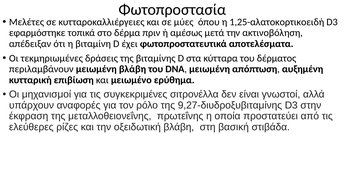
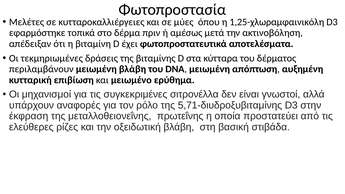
1,25-αλατοκορτικοειδή: 1,25-αλατοκορτικοειδή -> 1,25-χλωραμφαινικόλη
9,27-διυδροξυβιταμίνης: 9,27-διυδροξυβιταμίνης -> 5,71-διυδροξυβιταμίνης
